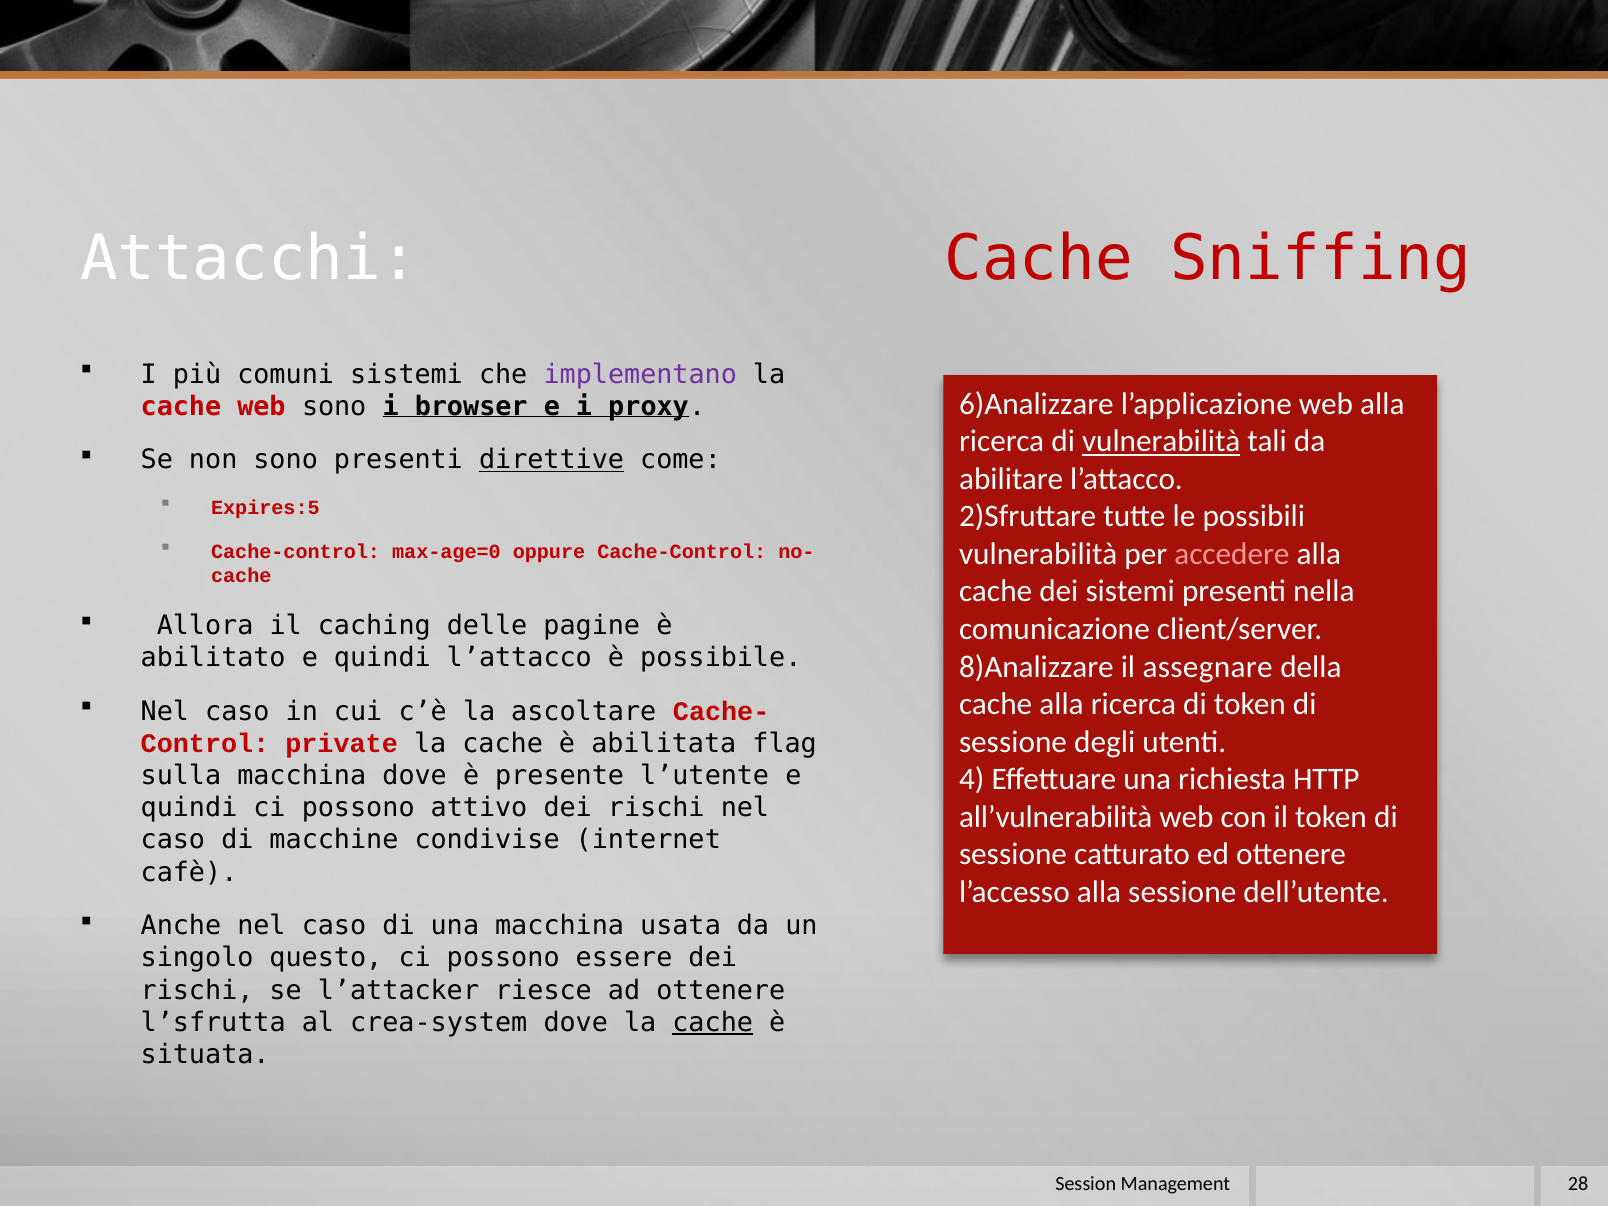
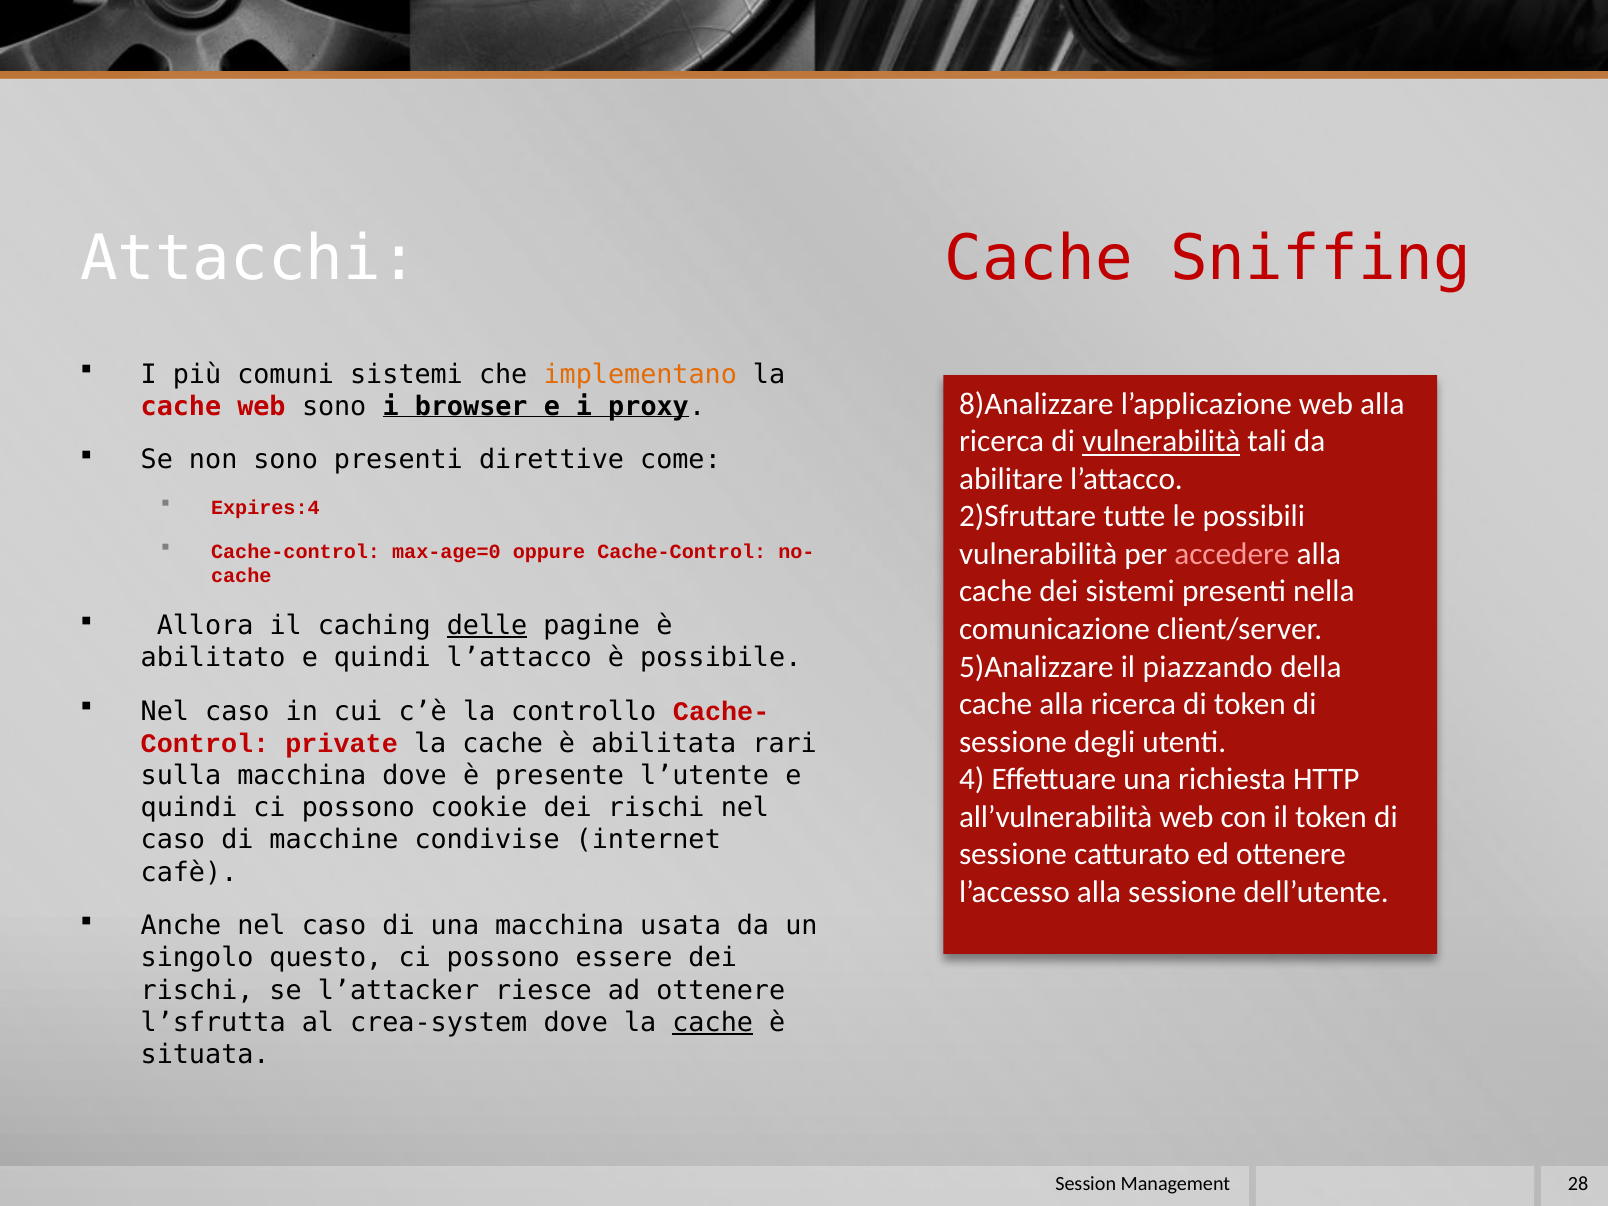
implementano colour: purple -> orange
6)Analizzare: 6)Analizzare -> 8)Analizzare
direttive underline: present -> none
Expires:5: Expires:5 -> Expires:4
delle underline: none -> present
8)Analizzare: 8)Analizzare -> 5)Analizzare
assegnare: assegnare -> piazzando
ascoltare: ascoltare -> controllo
flag: flag -> rari
attivo: attivo -> cookie
